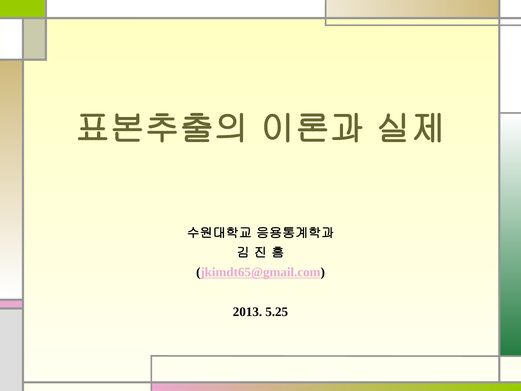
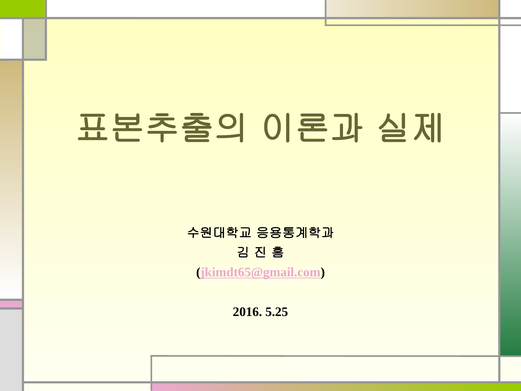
2013: 2013 -> 2016
